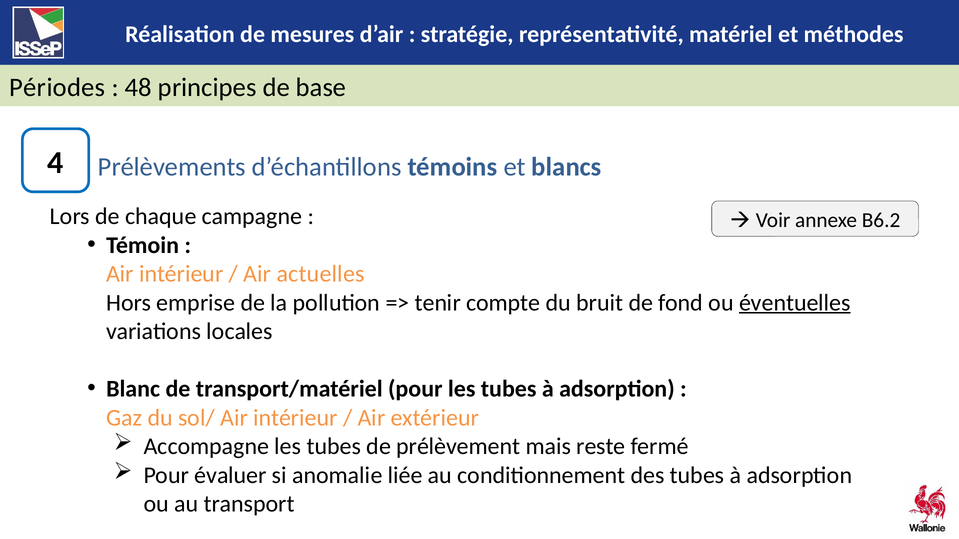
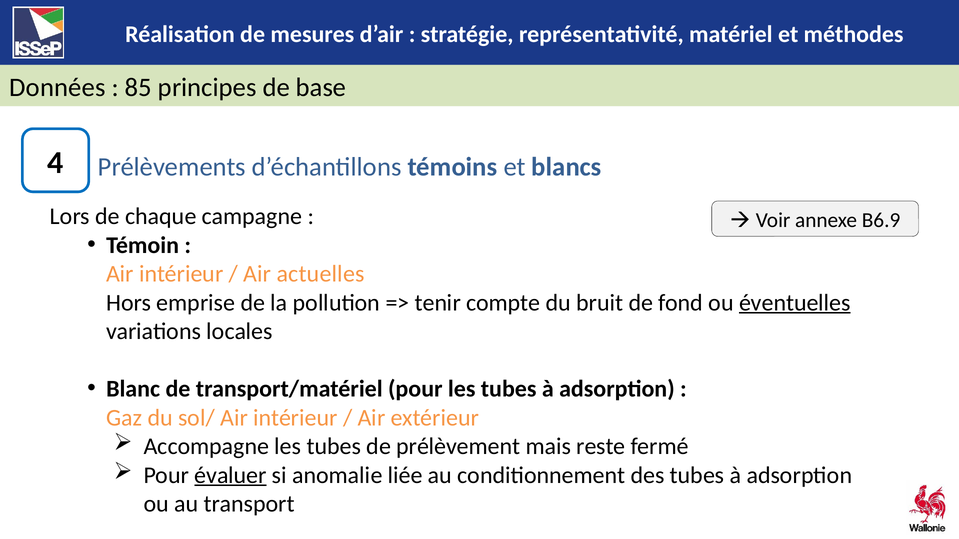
Périodes: Périodes -> Données
48: 48 -> 85
B6.2: B6.2 -> B6.9
évaluer underline: none -> present
